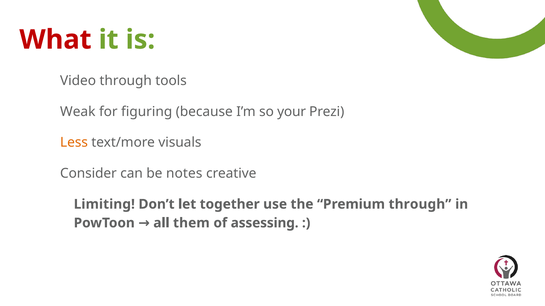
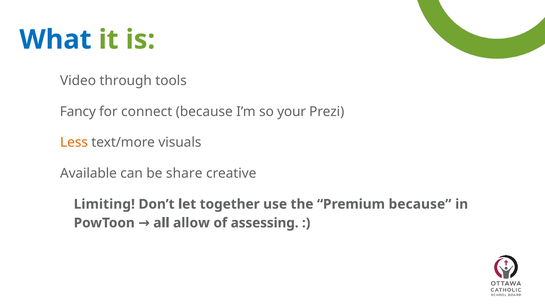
What colour: red -> blue
Weak: Weak -> Fancy
figuring: figuring -> connect
Consider: Consider -> Available
notes: notes -> share
Premium through: through -> because
them: them -> allow
